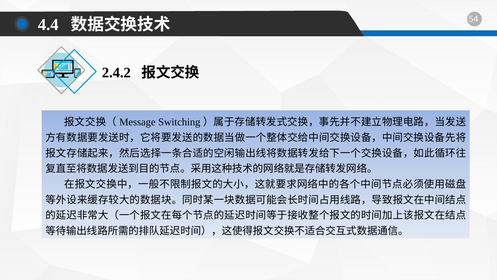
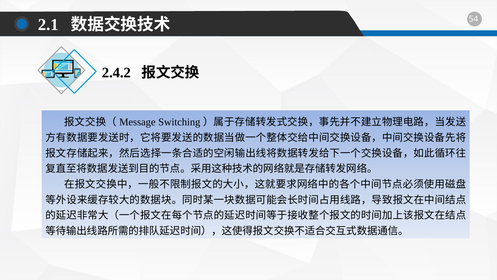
4.4: 4.4 -> 2.1
